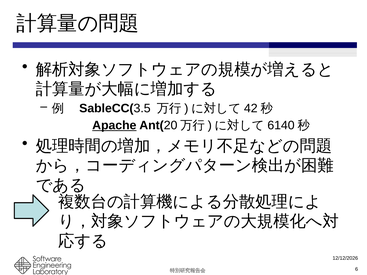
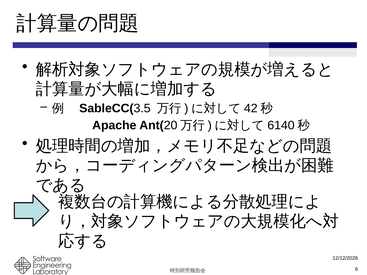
Apache underline: present -> none
